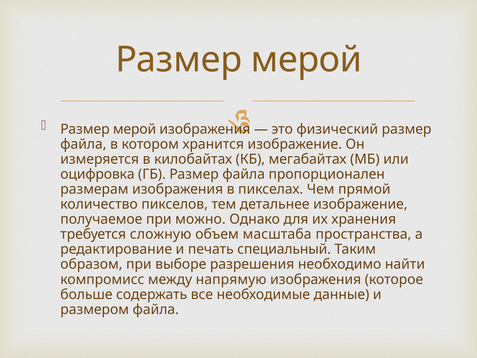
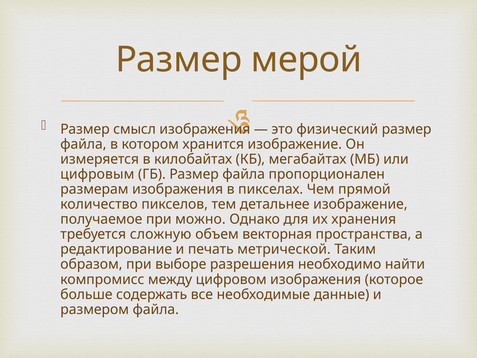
мерой at (135, 129): мерой -> смысл
оцифровка: оцифровка -> цифровым
масштаба: масштаба -> векторная
специальный: специальный -> метрической
напрямую: напрямую -> цифровом
